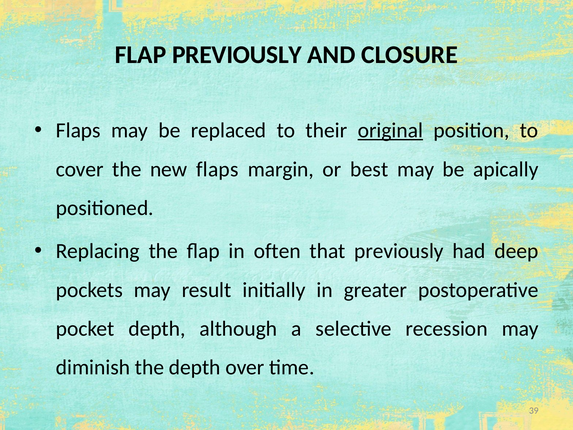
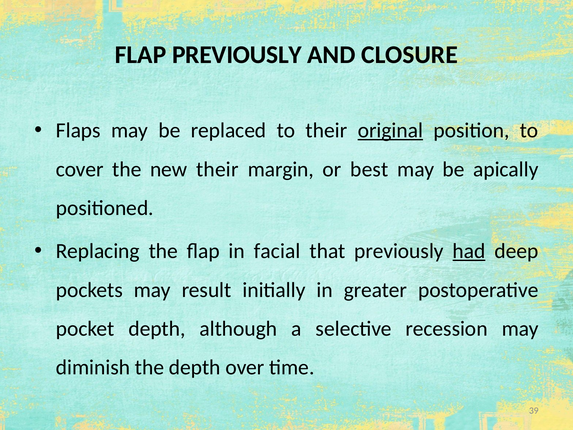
new flaps: flaps -> their
often: often -> facial
had underline: none -> present
